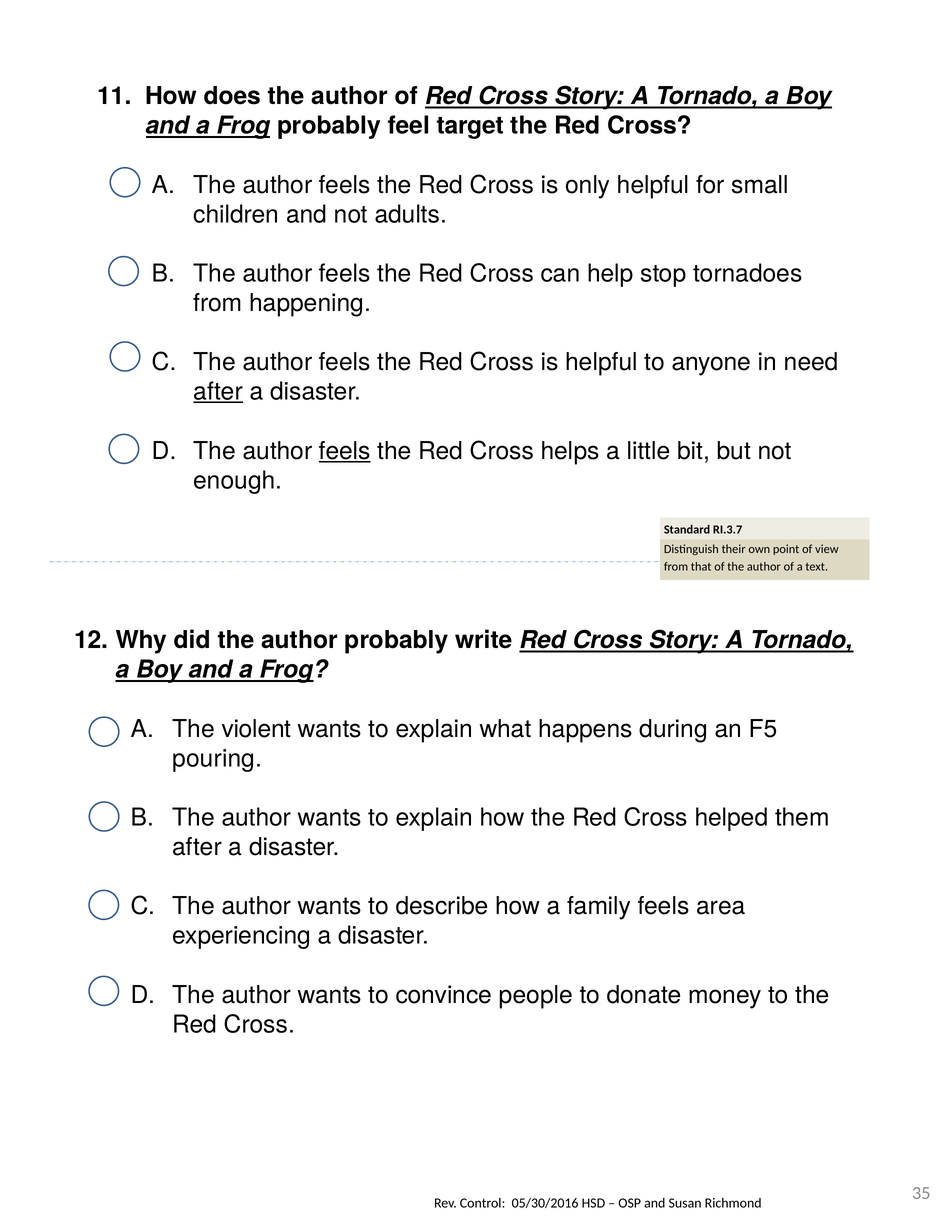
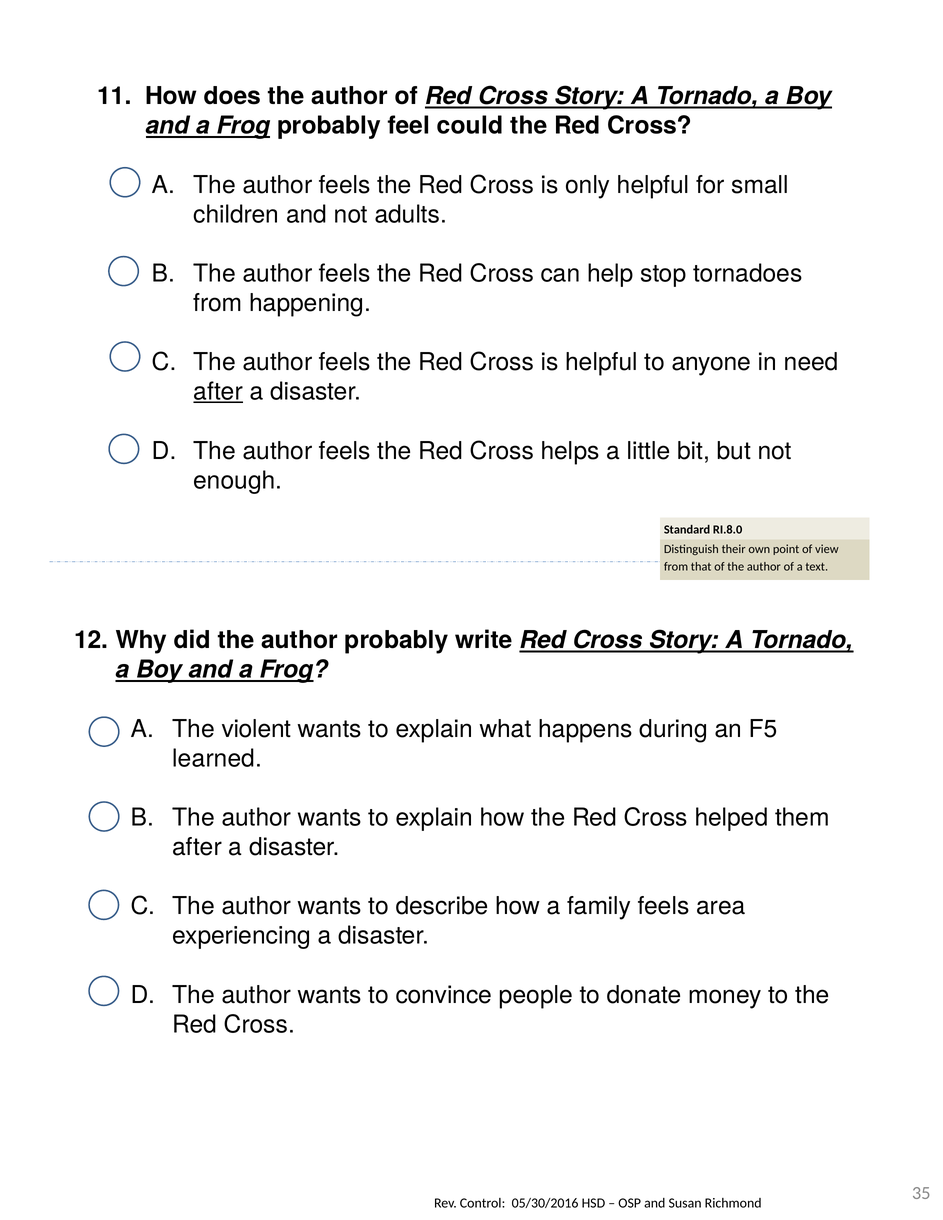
target: target -> could
feels at (345, 451) underline: present -> none
RI.3.7: RI.3.7 -> RI.8.0
pouring: pouring -> learned
